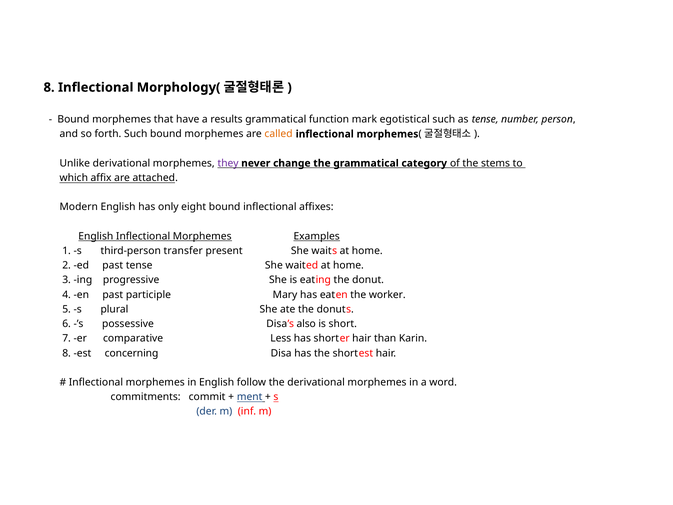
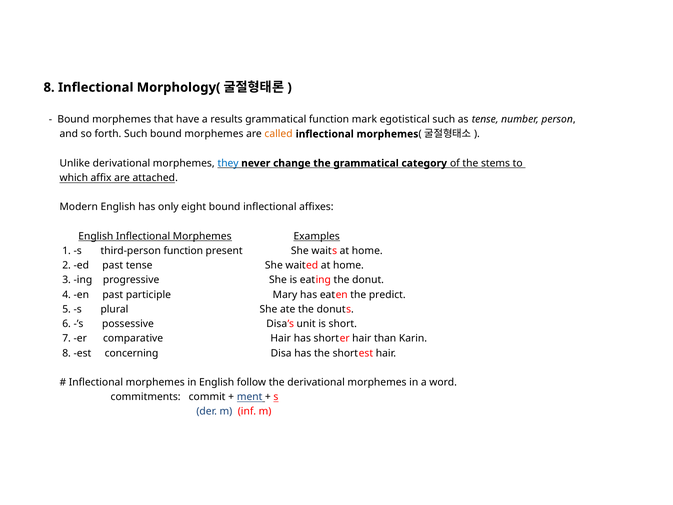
they colour: purple -> blue
third-person transfer: transfer -> function
worker: worker -> predict
also: also -> unit
comparative Less: Less -> Hair
